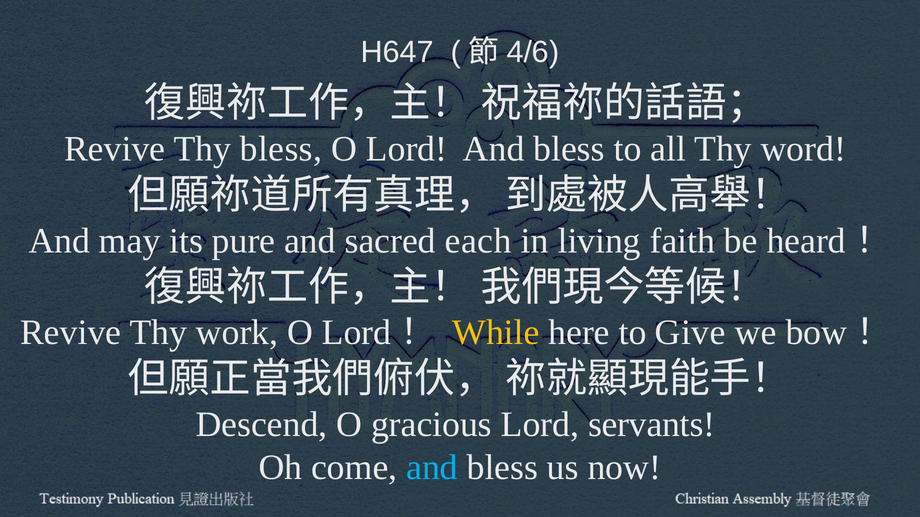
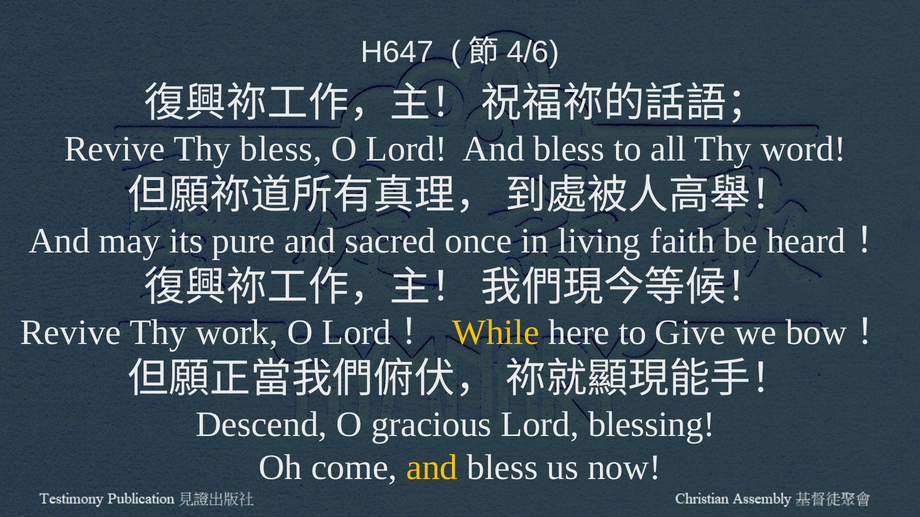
each: each -> once
servants: servants -> blessing
and at (432, 468) colour: light blue -> yellow
